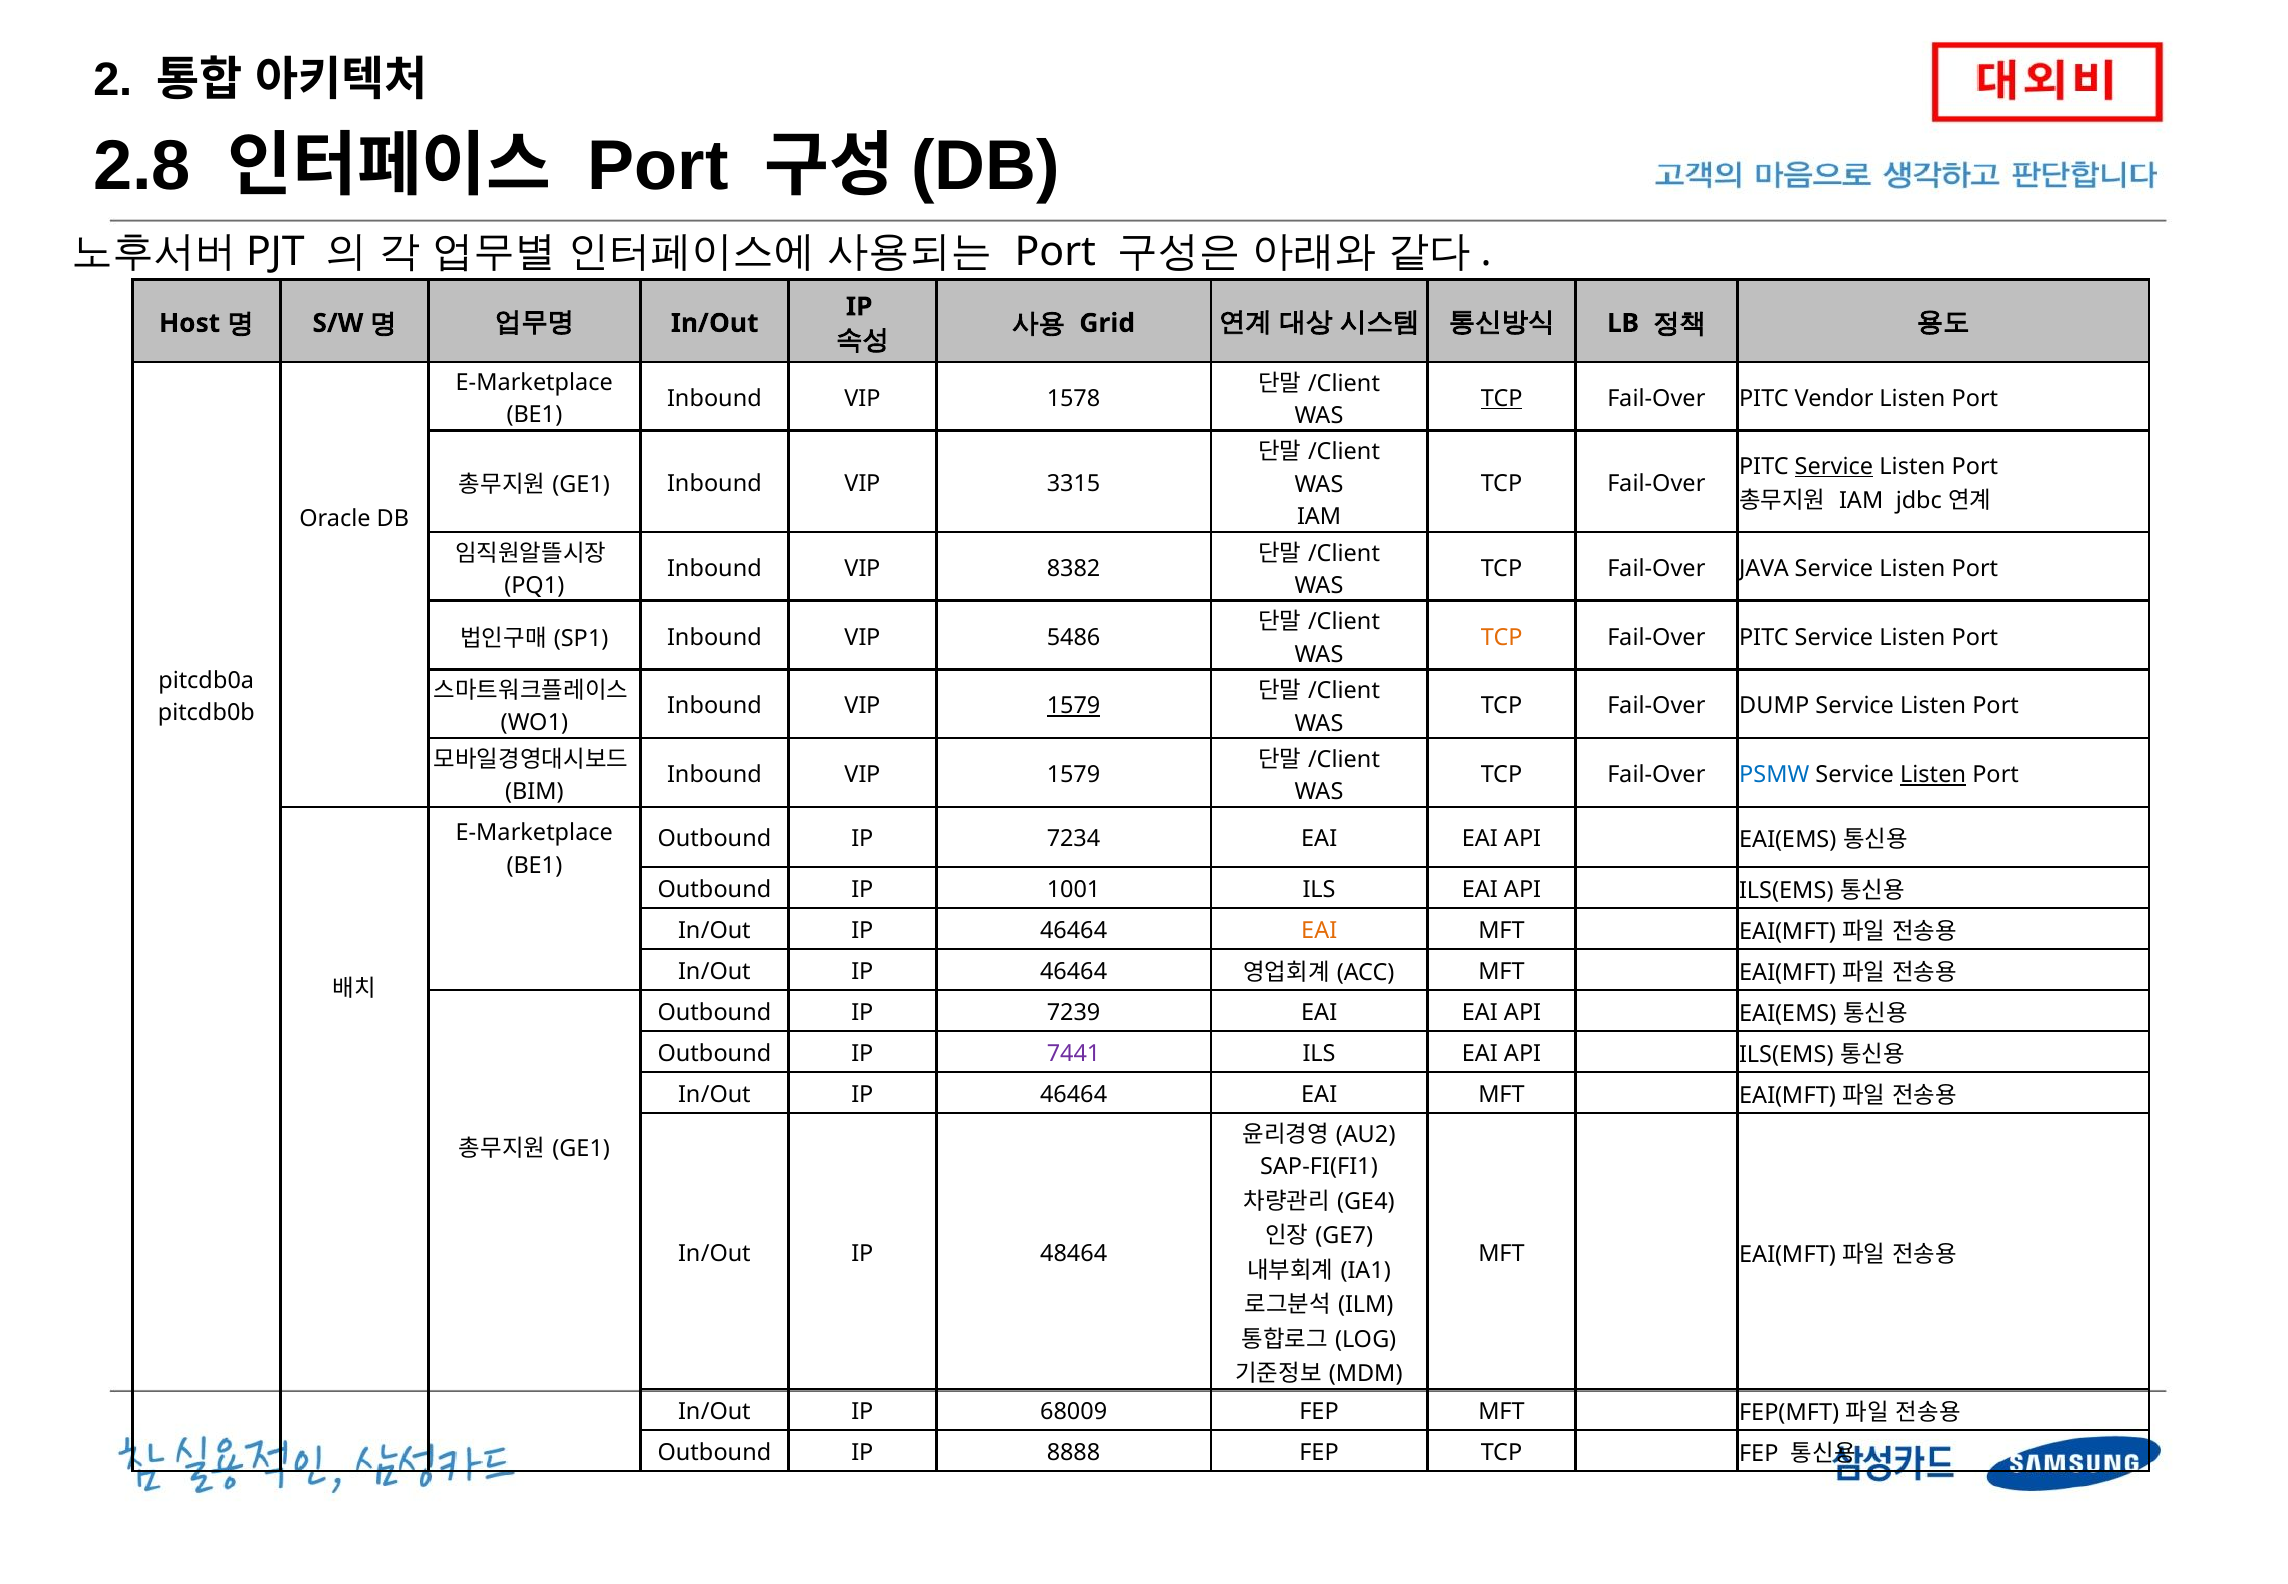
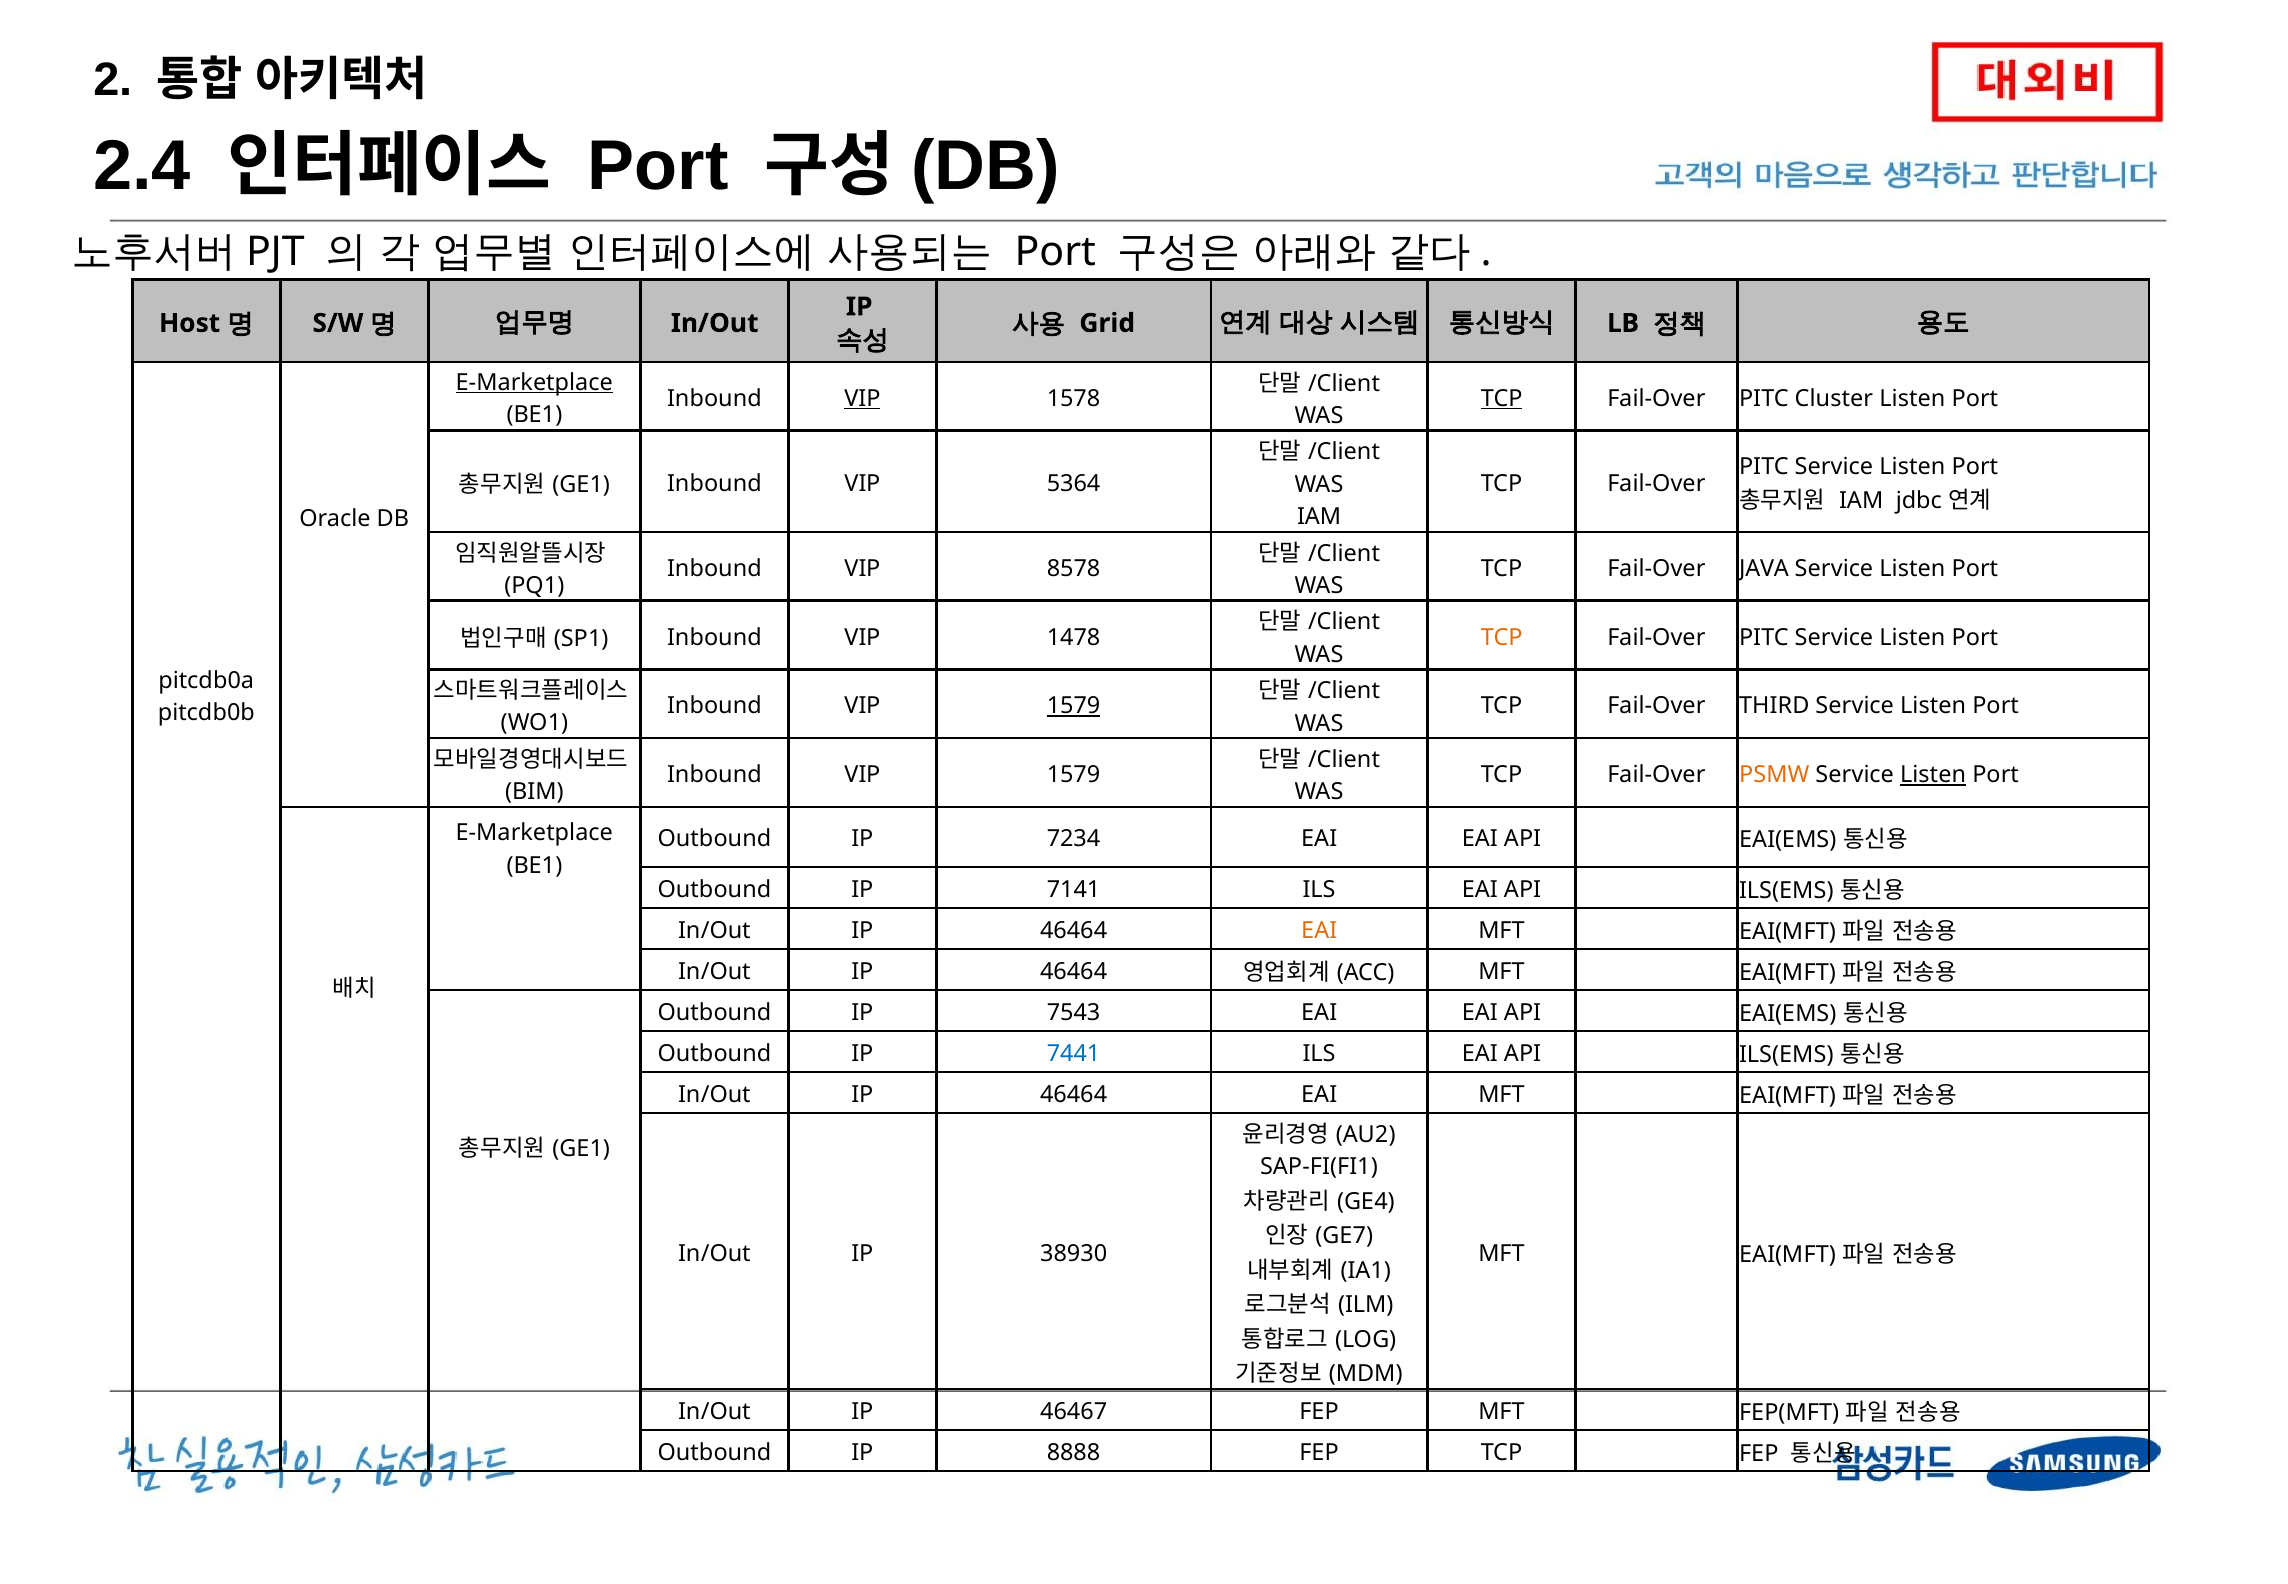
2.8: 2.8 -> 2.4
E-Marketplace at (534, 382) underline: none -> present
VIP at (862, 399) underline: none -> present
Vendor: Vendor -> Cluster
Service at (1834, 466) underline: present -> none
3315: 3315 -> 5364
8382: 8382 -> 8578
5486: 5486 -> 1478
DUMP: DUMP -> THIRD
PSMW colour: blue -> orange
1001: 1001 -> 7141
7239: 7239 -> 7543
7441 colour: purple -> blue
48464: 48464 -> 38930
68009: 68009 -> 46467
